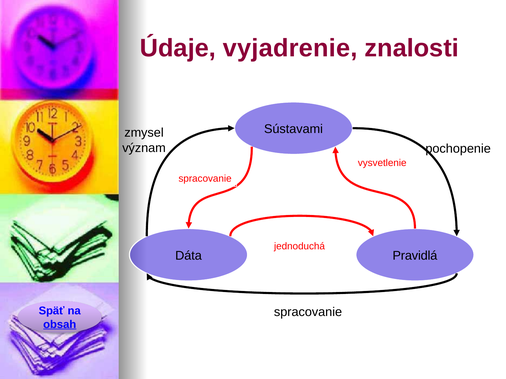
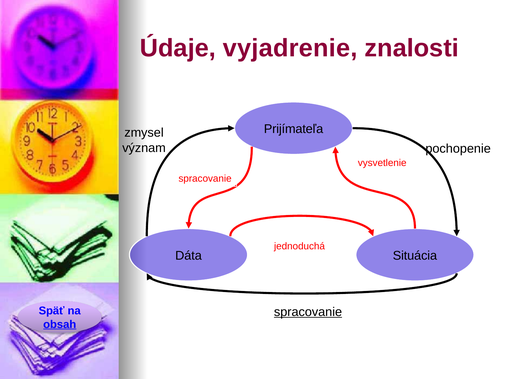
Sústavami: Sústavami -> Prijímateľa
Pravidlá: Pravidlá -> Situácia
spracovanie at (308, 312) underline: none -> present
